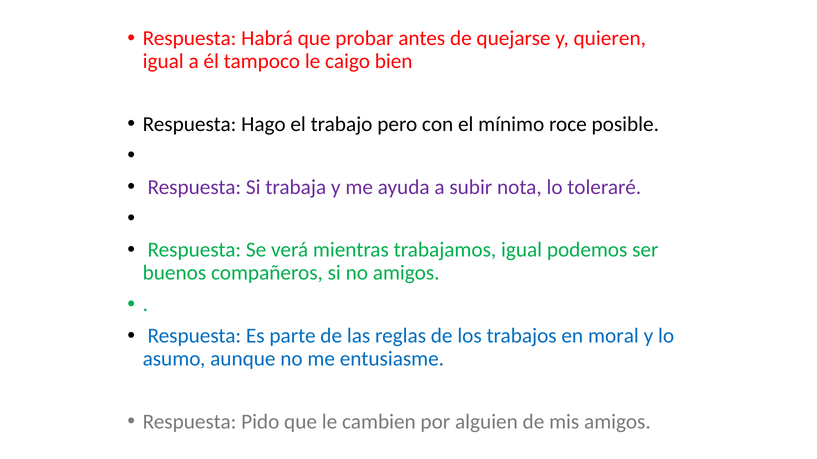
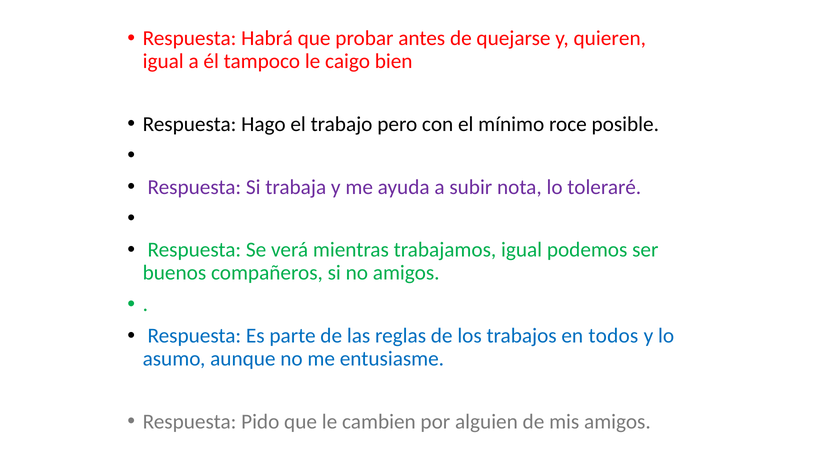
moral: moral -> todos
